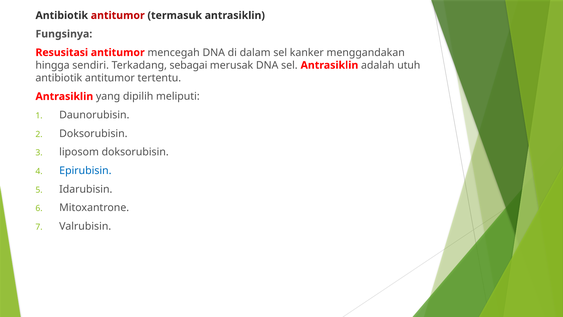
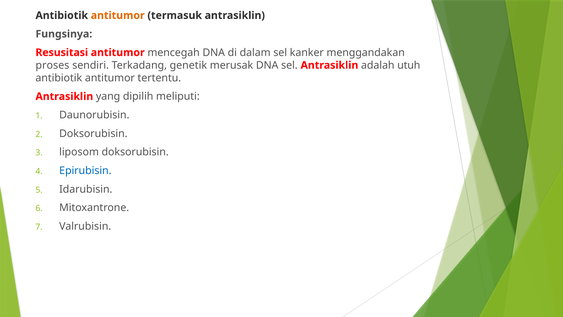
antitumor at (118, 15) colour: red -> orange
hingga: hingga -> proses
sebagai: sebagai -> genetik
